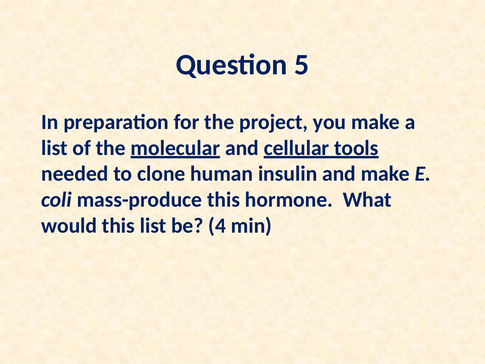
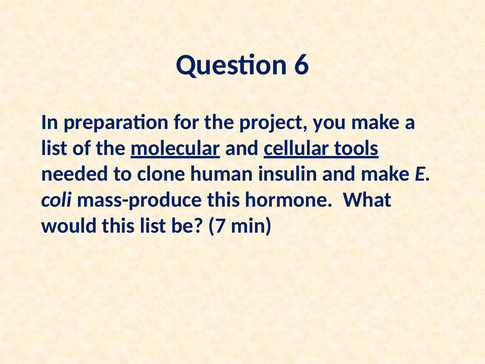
5: 5 -> 6
4: 4 -> 7
